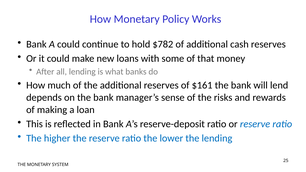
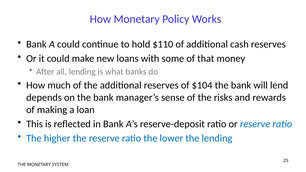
$782: $782 -> $110
$161: $161 -> $104
